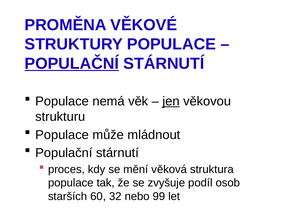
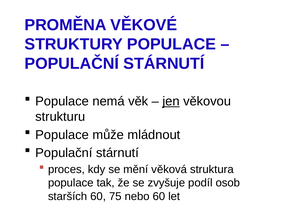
POPULAČNÍ at (72, 63) underline: present -> none
32: 32 -> 75
nebo 99: 99 -> 60
